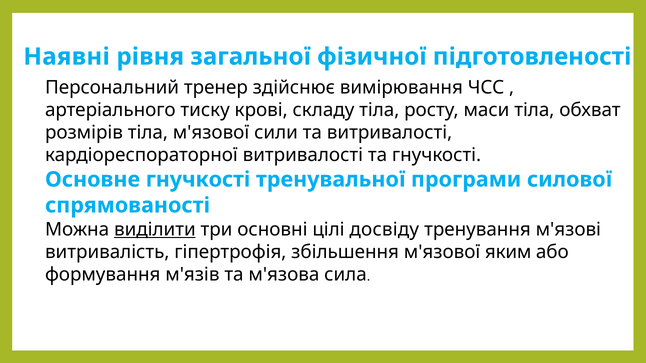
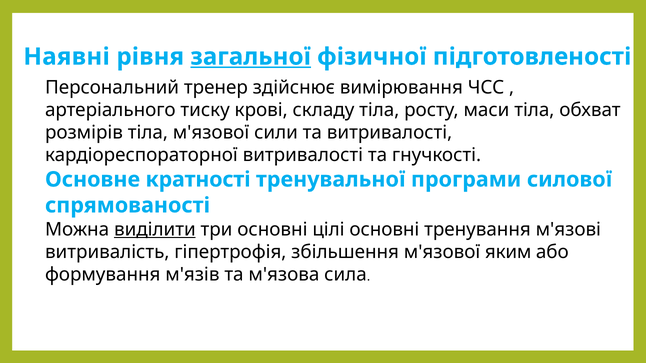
загальної underline: none -> present
Основне гнучкості: гнучкості -> кратності
цілі досвіду: досвіду -> основні
